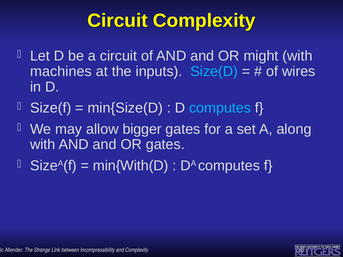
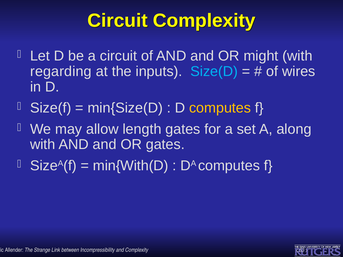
machines: machines -> regarding
computes at (220, 108) colour: light blue -> yellow
bigger: bigger -> length
